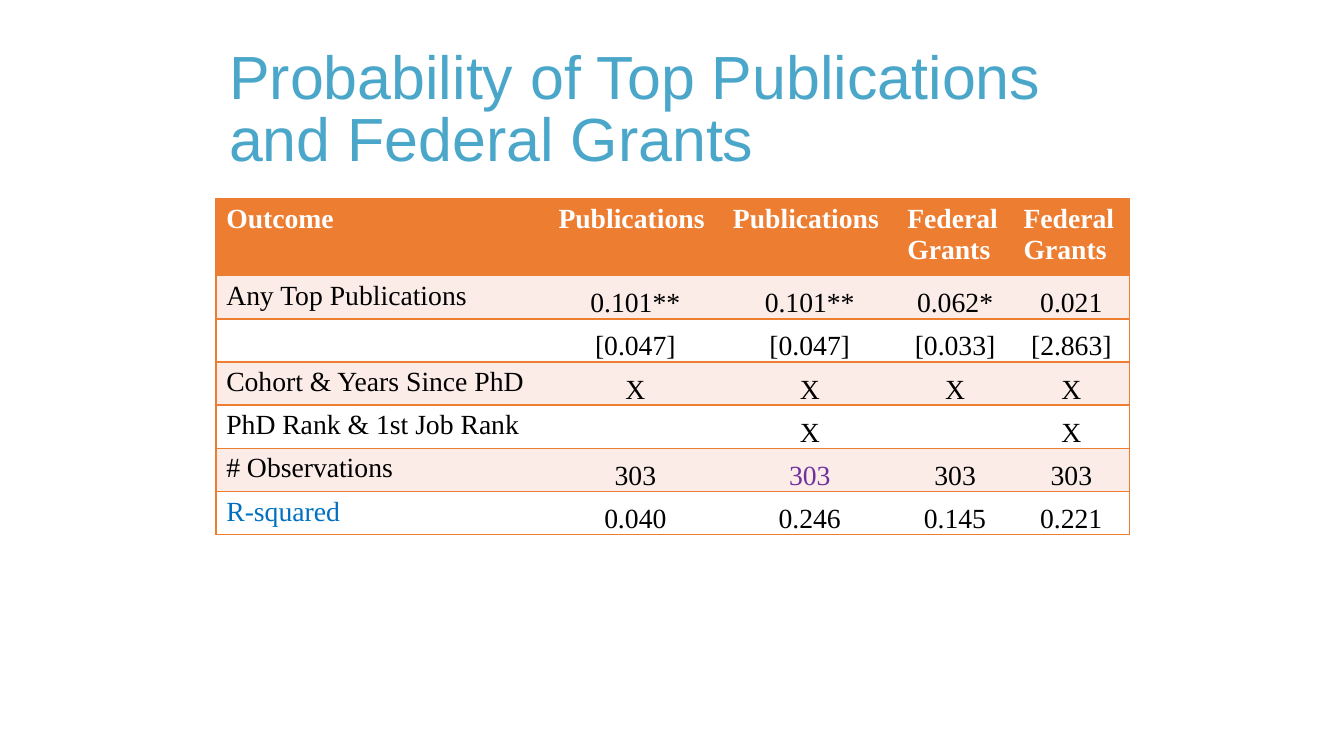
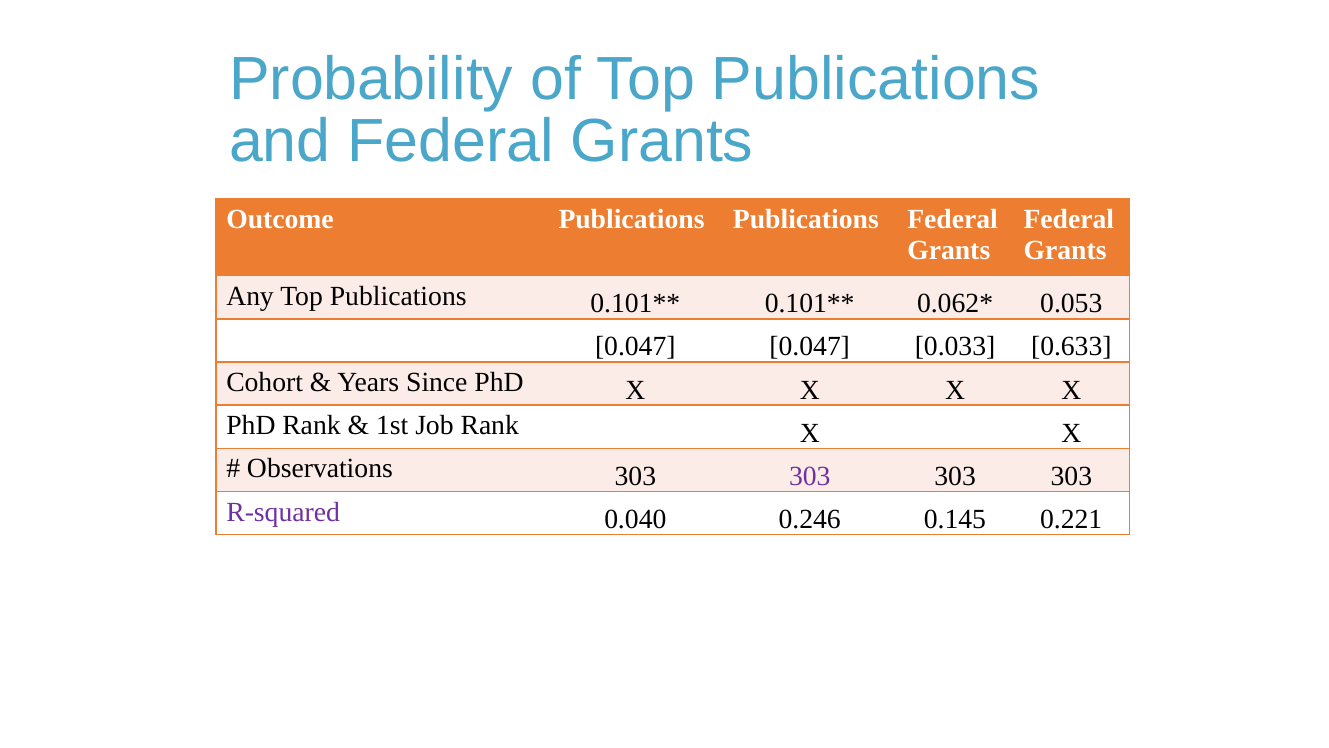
0.021: 0.021 -> 0.053
2.863: 2.863 -> 0.633
R-squared colour: blue -> purple
